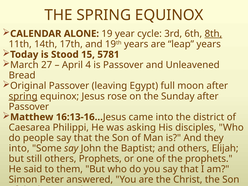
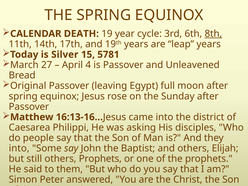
ALONE: ALONE -> DEATH
Stood: Stood -> Silver
spring at (23, 96) underline: present -> none
